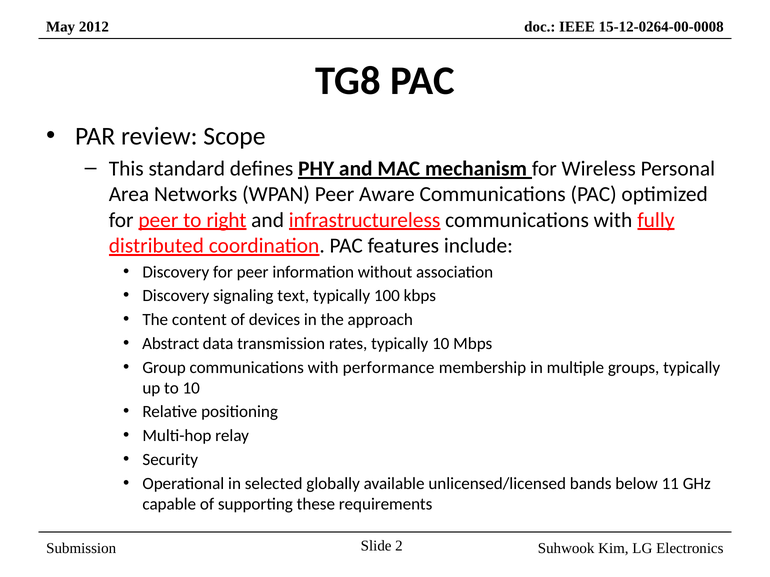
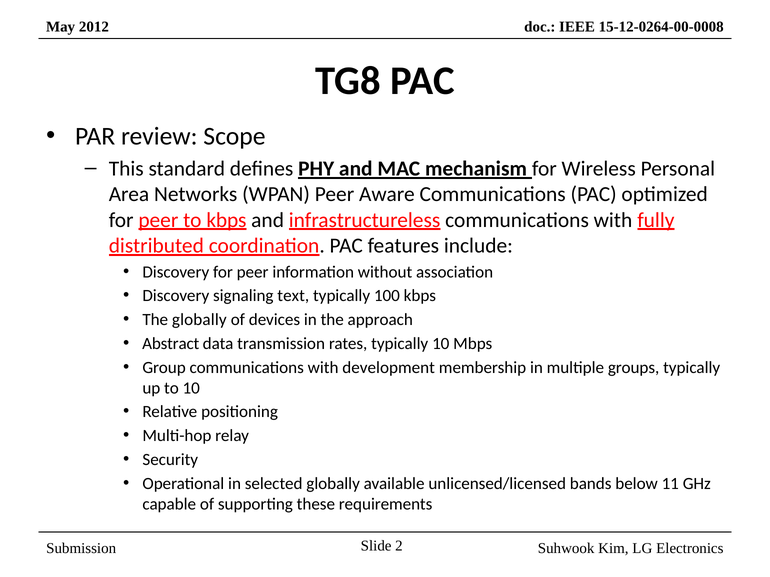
to right: right -> kbps
The content: content -> globally
performance: performance -> development
